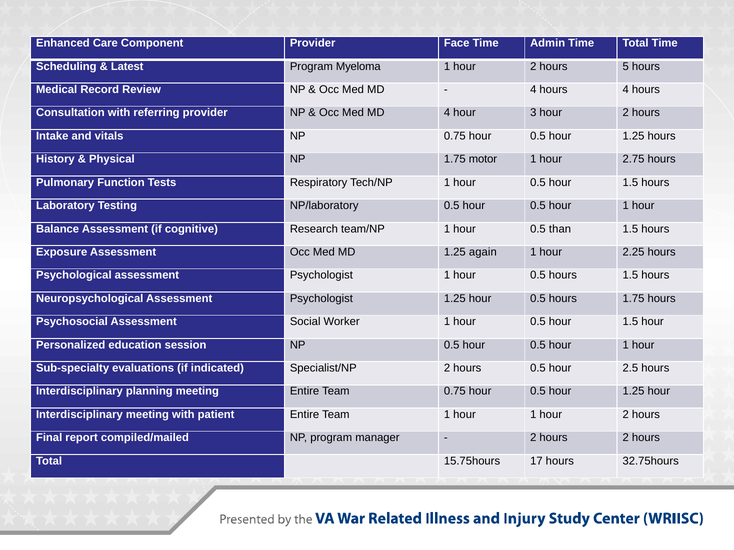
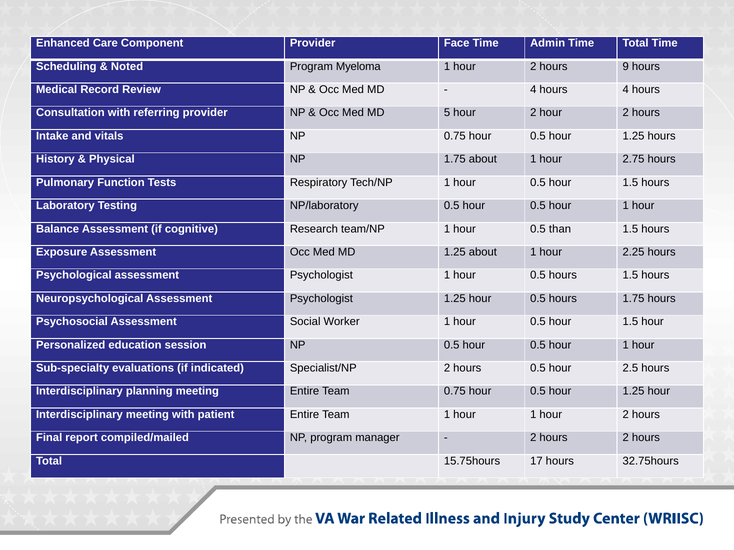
Latest: Latest -> Noted
5: 5 -> 9
MD 4: 4 -> 5
3 at (533, 113): 3 -> 2
1.75 motor: motor -> about
1.25 again: again -> about
